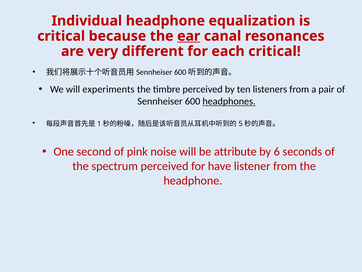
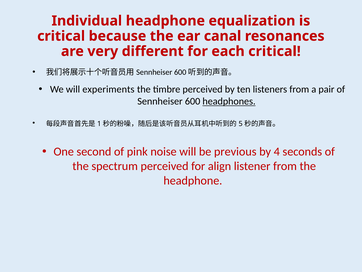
ear underline: present -> none
attribute: attribute -> previous
6: 6 -> 4
have: have -> align
